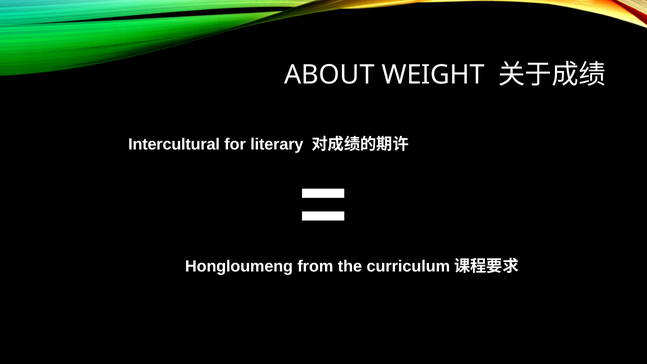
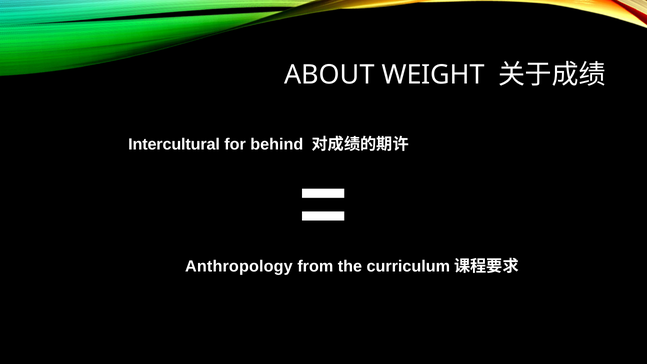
literary: literary -> behind
Hongloumeng: Hongloumeng -> Anthropology
